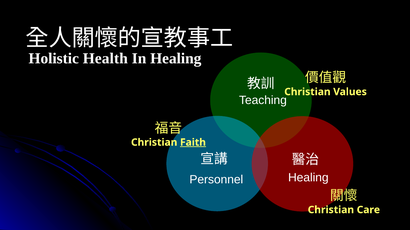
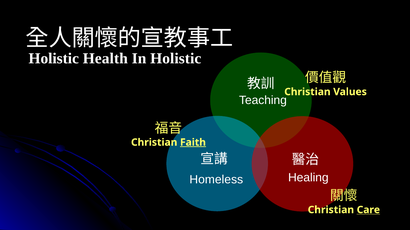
In Healing: Healing -> Holistic
Personnel: Personnel -> Homeless
Care underline: none -> present
